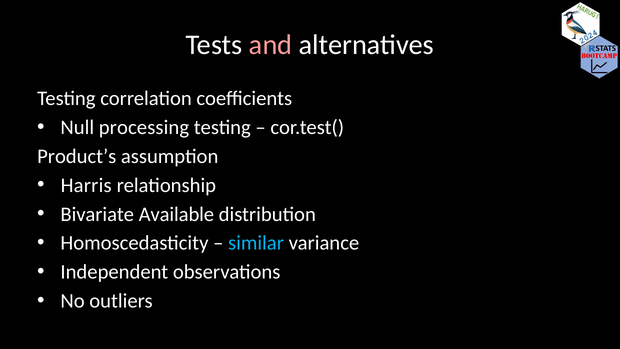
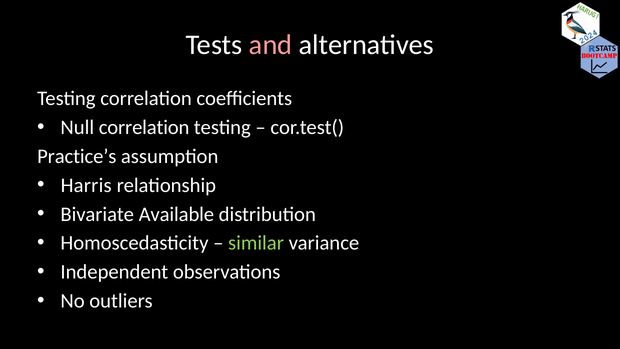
Null processing: processing -> correlation
Product’s: Product’s -> Practice’s
similar colour: light blue -> light green
